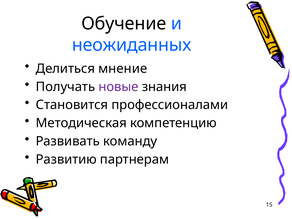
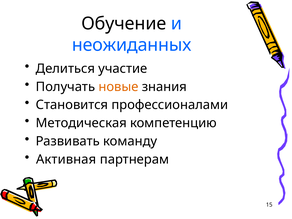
мнение: мнение -> участие
новые colour: purple -> orange
Развитию: Развитию -> Активная
